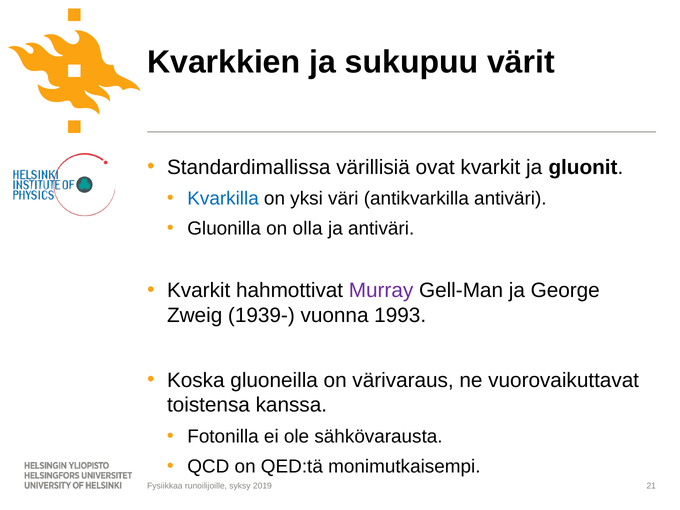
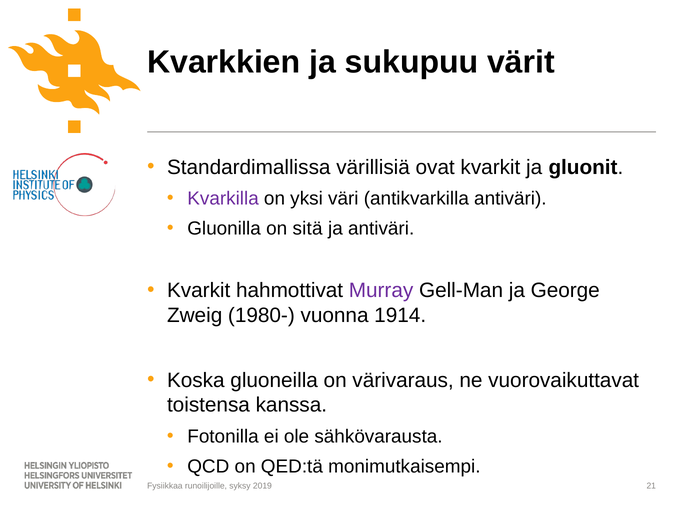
Kvarkilla colour: blue -> purple
olla: olla -> sitä
1939-: 1939- -> 1980-
1993: 1993 -> 1914
